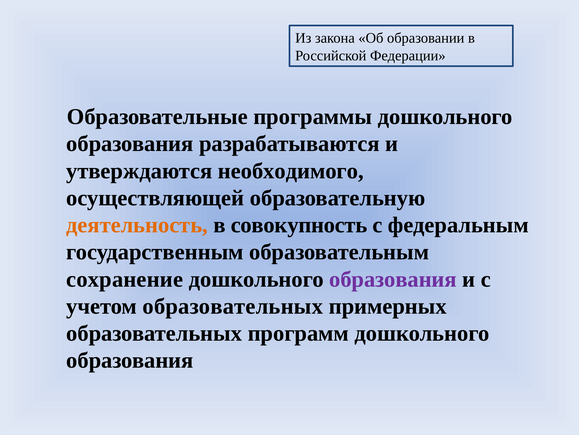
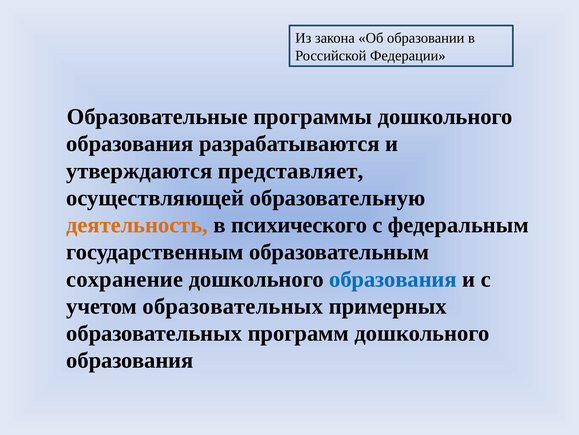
необходимого: необходимого -> представляет
совокупность: совокупность -> психического
образования at (393, 279) colour: purple -> blue
